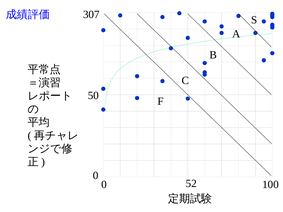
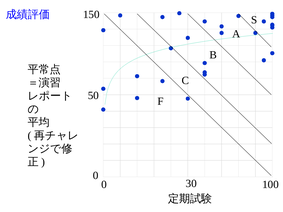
307: 307 -> 150
52: 52 -> 30
